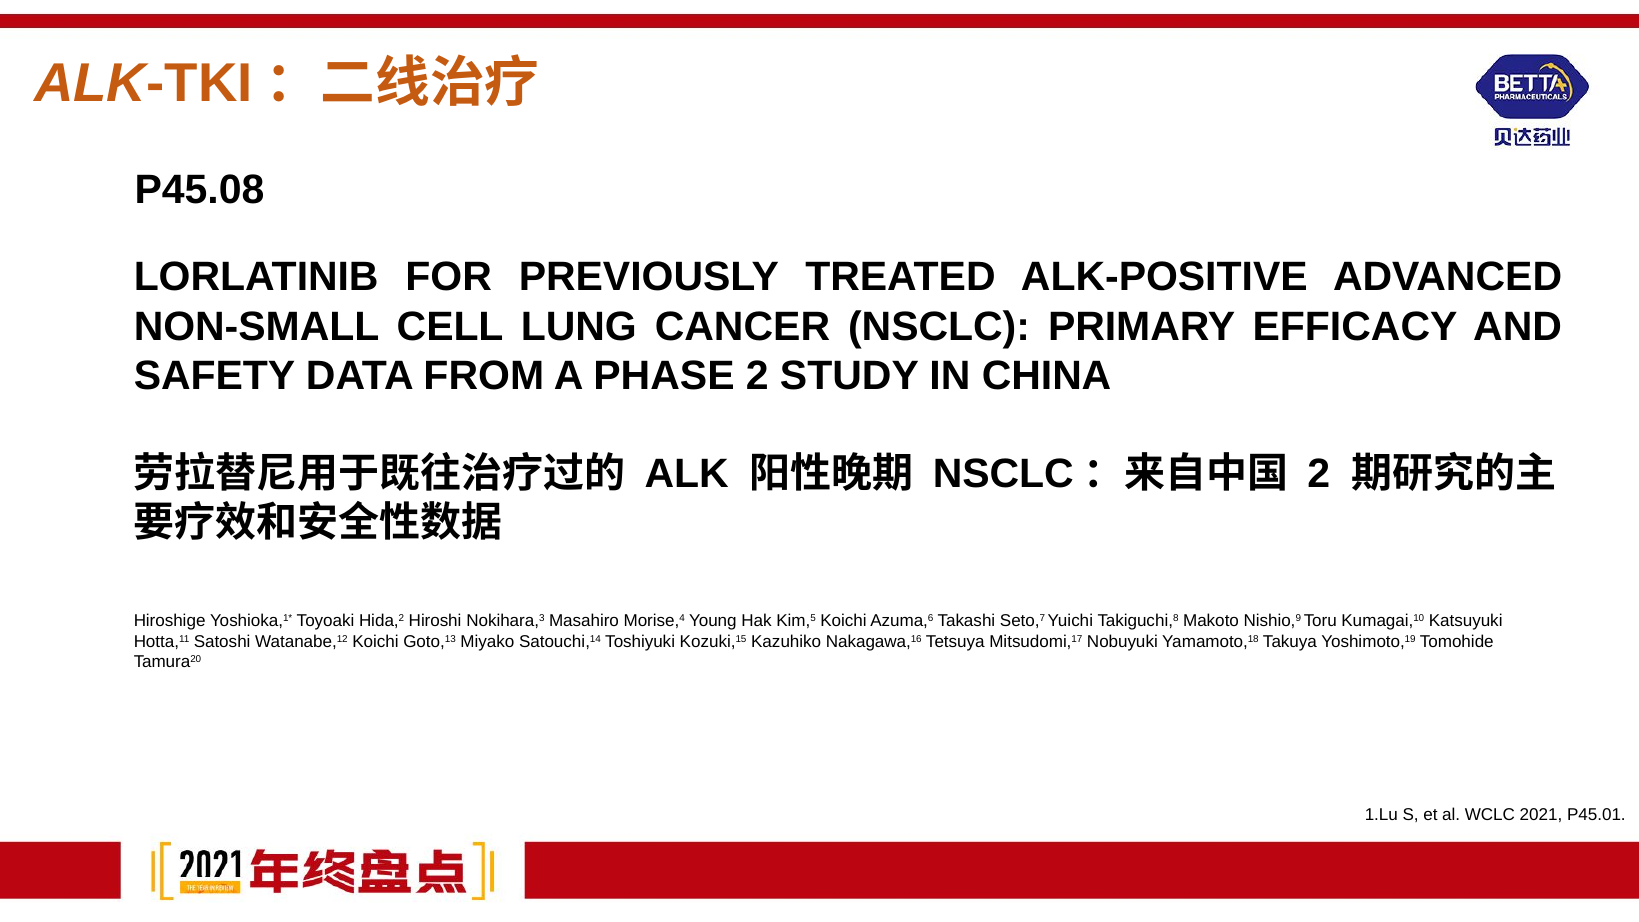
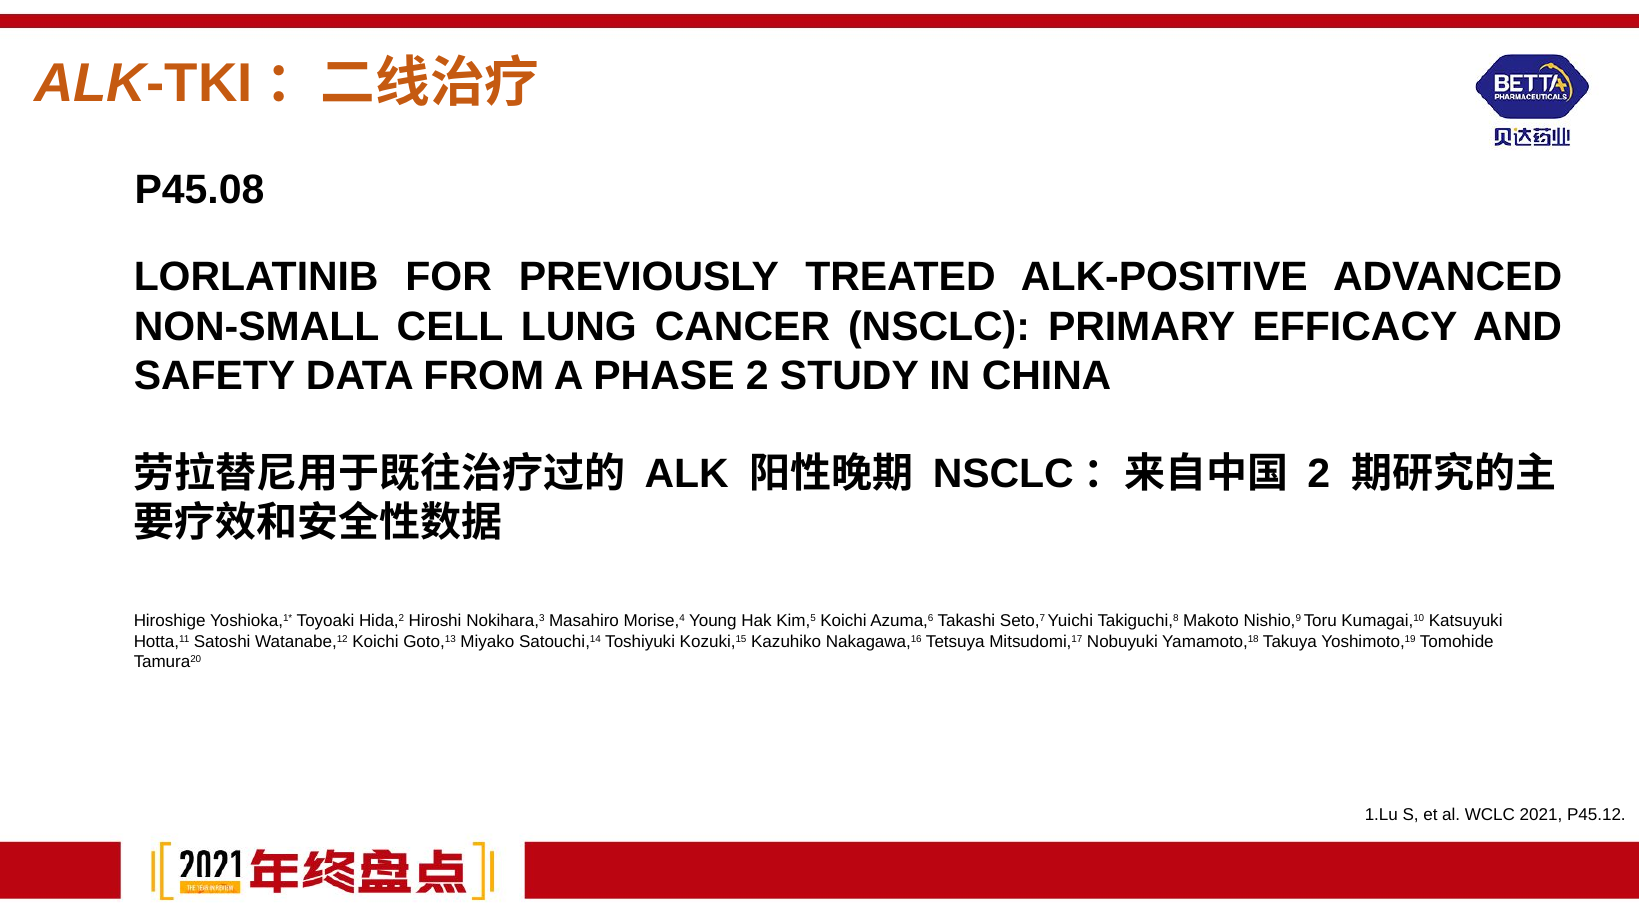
P45.01: P45.01 -> P45.12
